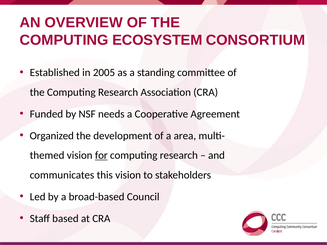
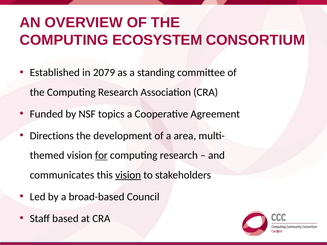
2005: 2005 -> 2079
needs: needs -> topics
Organized: Organized -> Directions
vision at (128, 175) underline: none -> present
